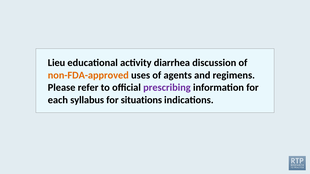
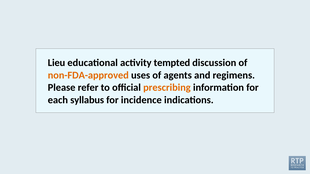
diarrhea: diarrhea -> tempted
prescribing colour: purple -> orange
situations: situations -> incidence
